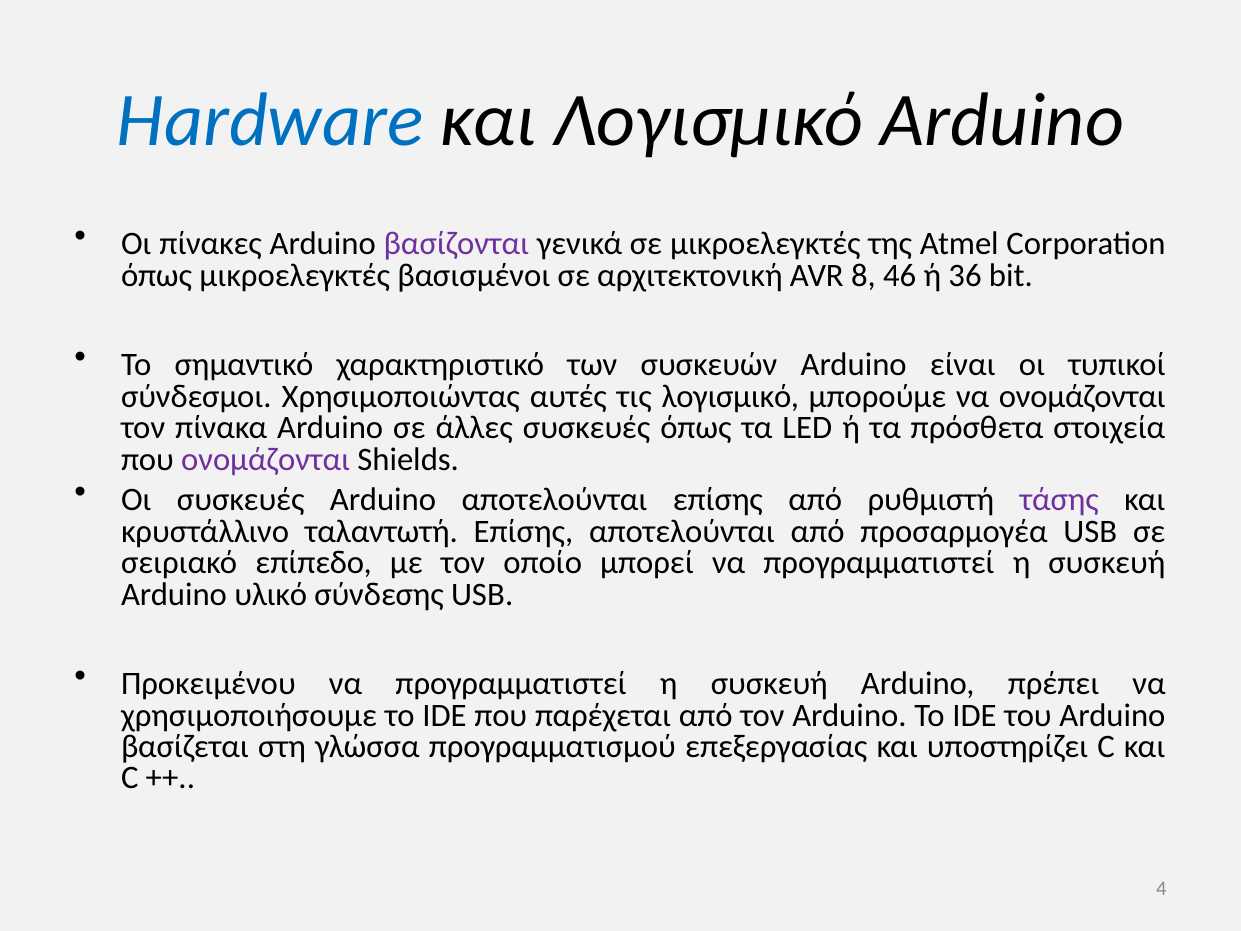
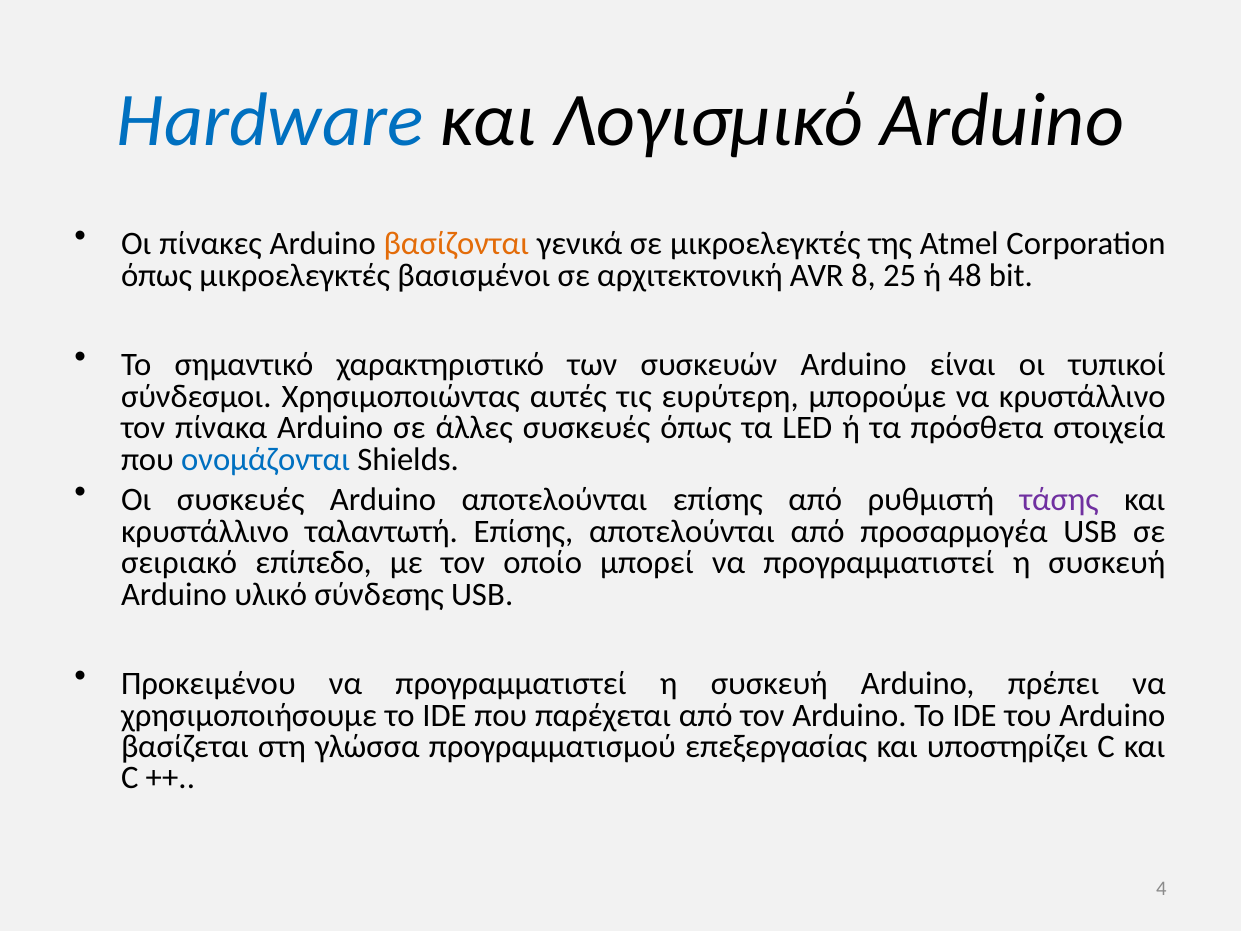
βασίζονται colour: purple -> orange
46: 46 -> 25
36: 36 -> 48
τις λογισμικό: λογισμικό -> ευρύτερη
να ονομάζονται: ονομάζονται -> κρυστάλλινο
ονομάζονται at (266, 459) colour: purple -> blue
